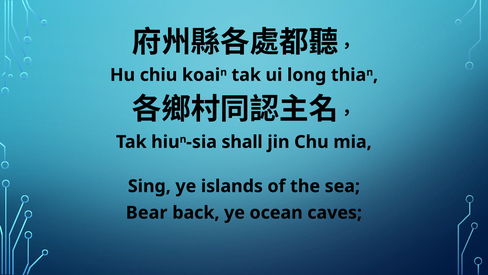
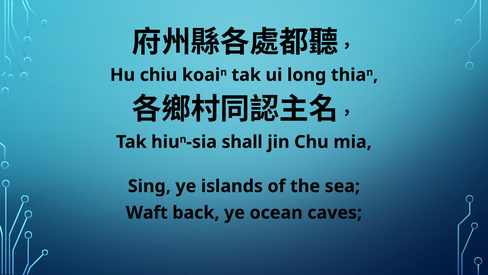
Bear: Bear -> Waft
